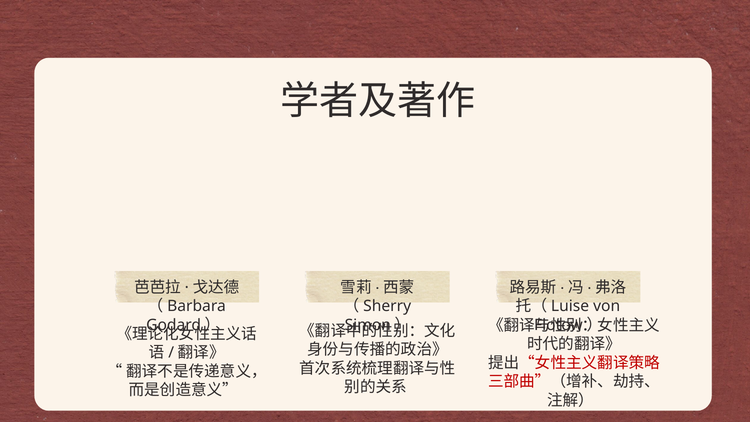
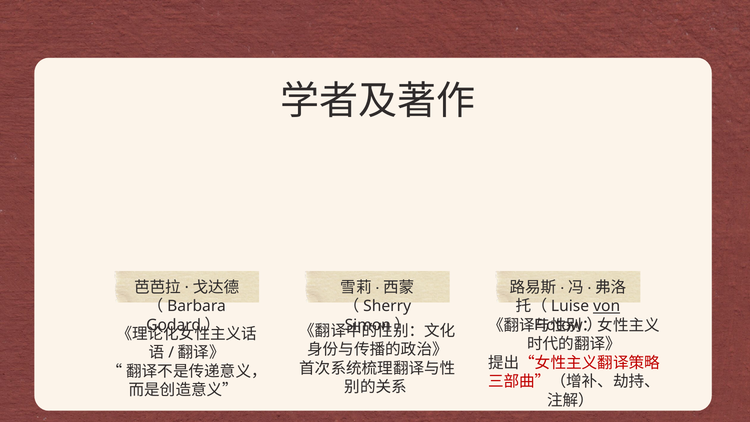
von underline: none -> present
